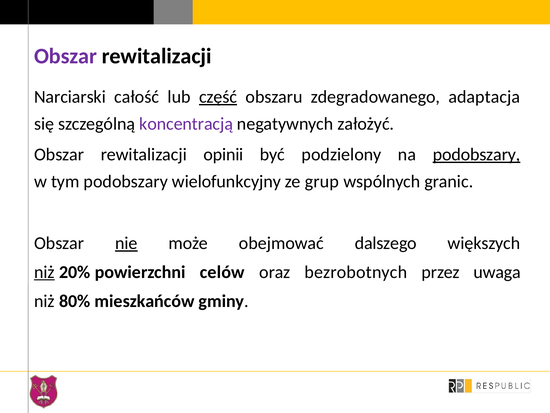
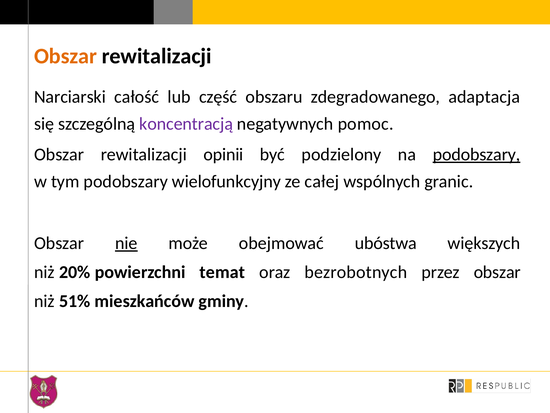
Obszar at (66, 56) colour: purple -> orange
część underline: present -> none
założyć: założyć -> pomoc
grup: grup -> całej
dalszego: dalszego -> ubóstwa
niż at (44, 272) underline: present -> none
celów: celów -> temat
przez uwaga: uwaga -> obszar
80%: 80% -> 51%
